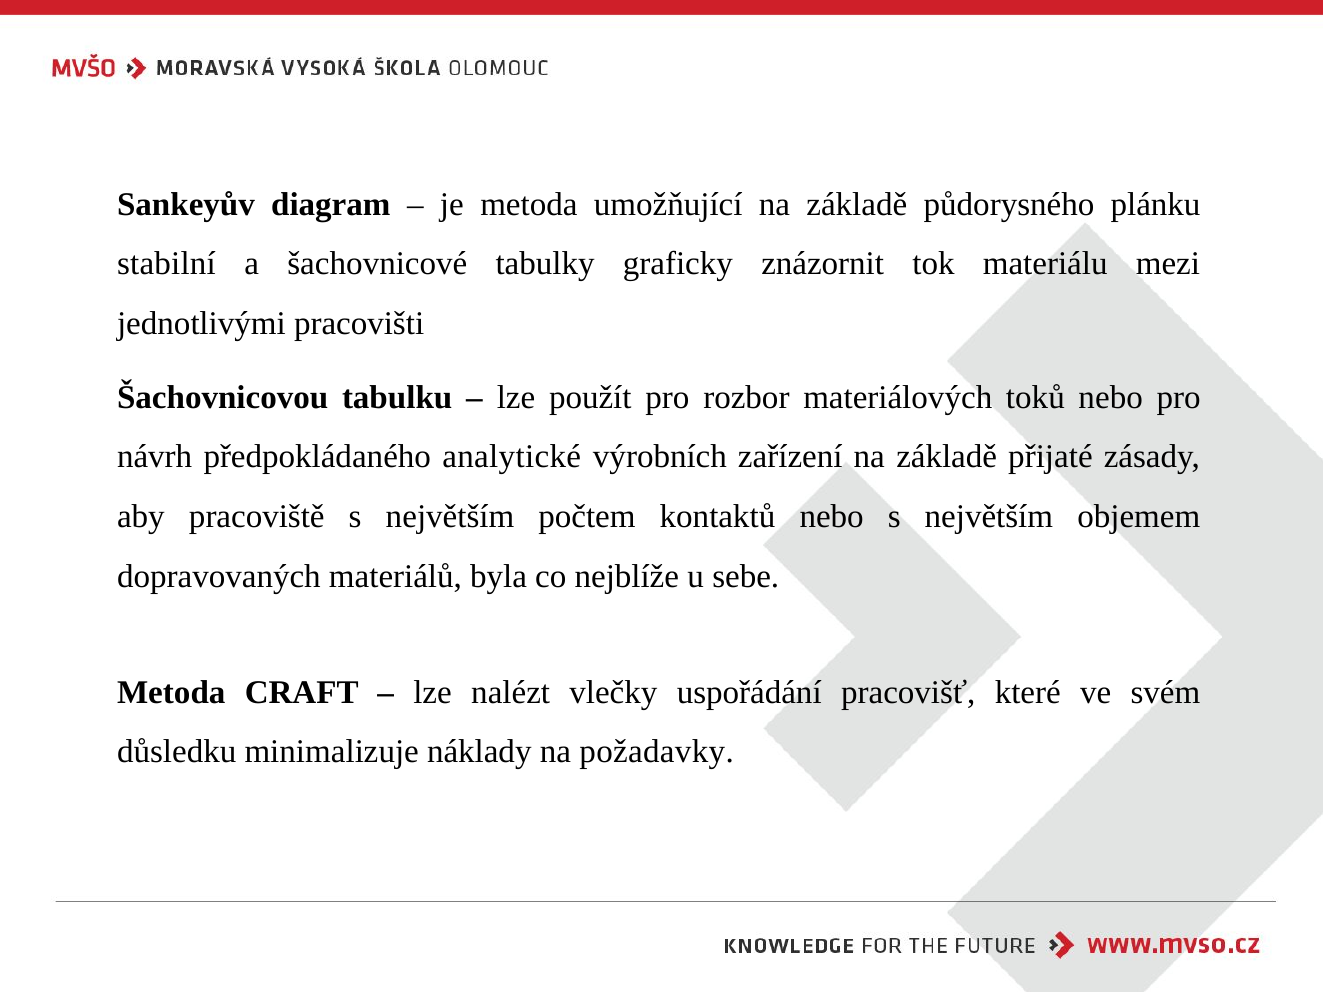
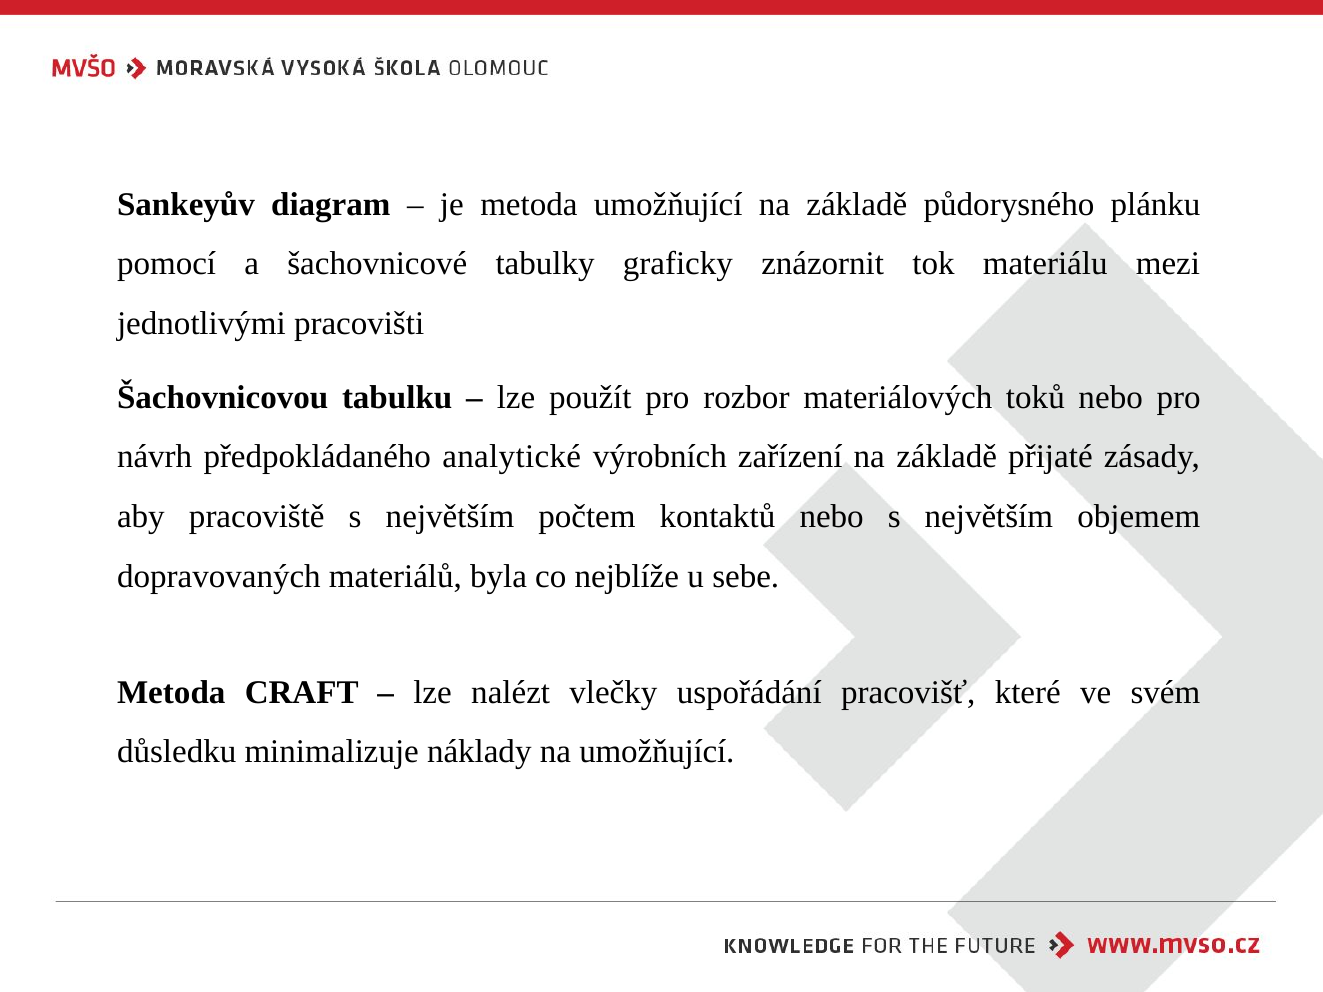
stabilní: stabilní -> pomocí
na požadavky: požadavky -> umožňující
